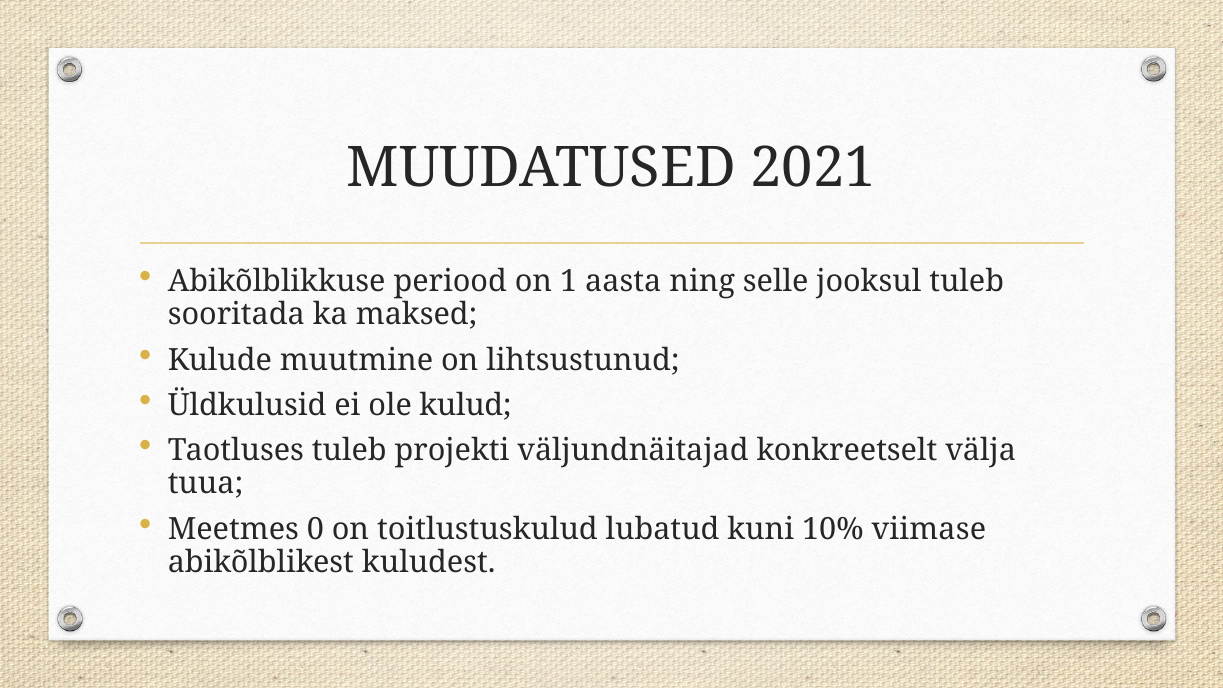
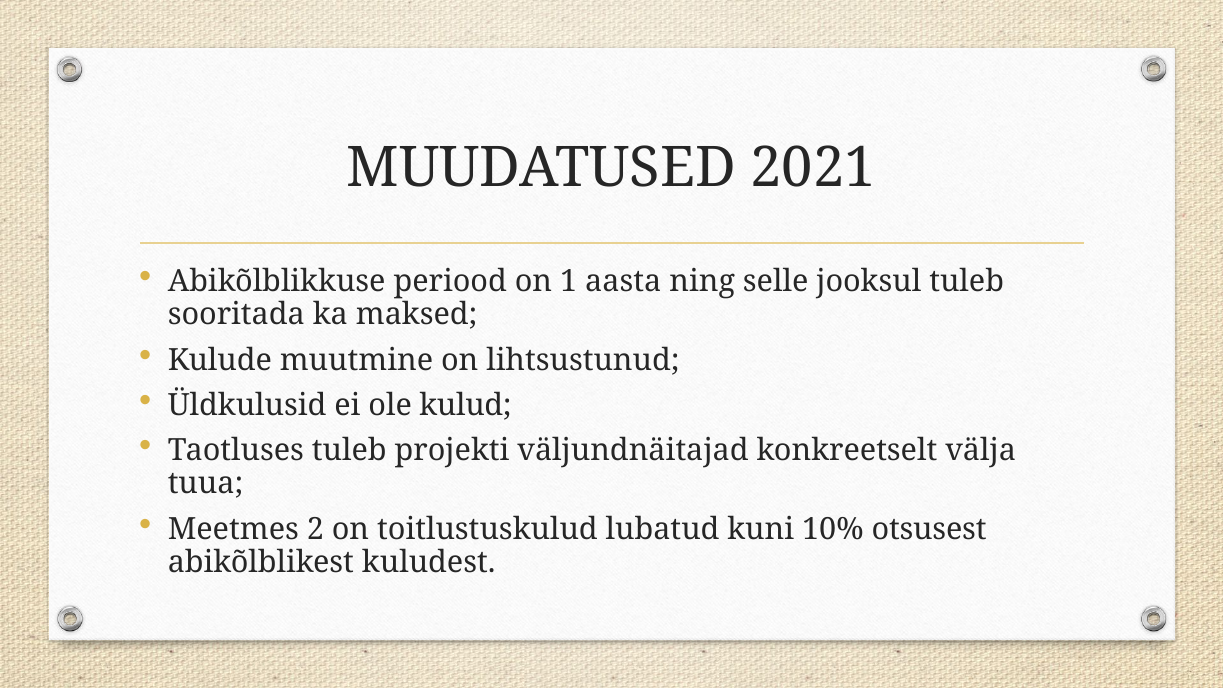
0: 0 -> 2
viimase: viimase -> otsusest
